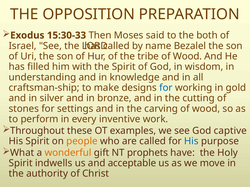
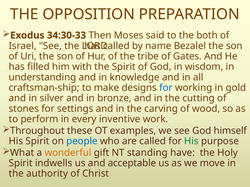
15:30-33: 15:30-33 -> 34:30-33
tribe of Wood: Wood -> Gates
captive: captive -> himself
people colour: orange -> blue
His at (191, 141) colour: blue -> green
prophets: prophets -> standing
